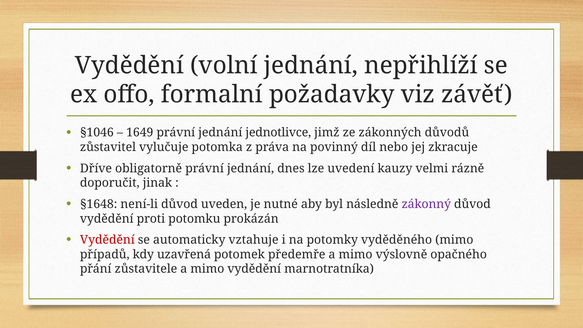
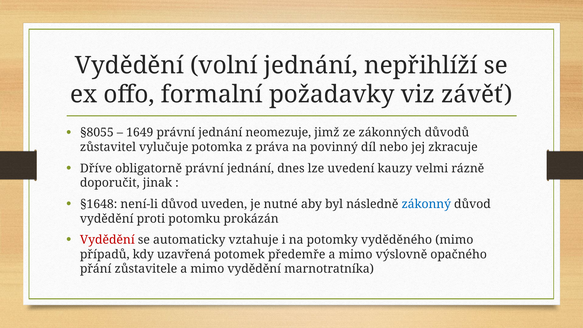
§1046: §1046 -> §8055
jednotlivce: jednotlivce -> neomezuje
zákonný colour: purple -> blue
